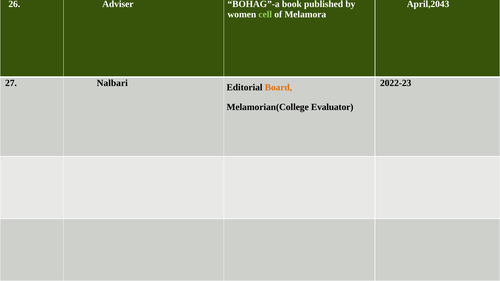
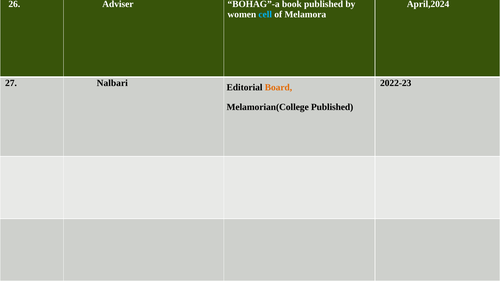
April,2043: April,2043 -> April,2024
cell colour: light green -> light blue
Melamorian(College Evaluator: Evaluator -> Published
